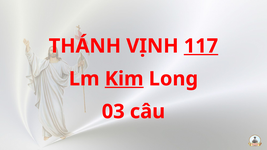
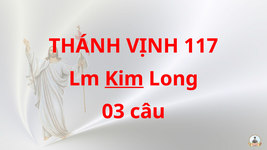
117 underline: present -> none
